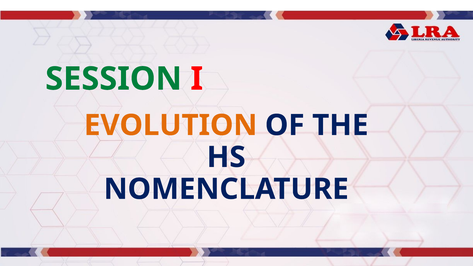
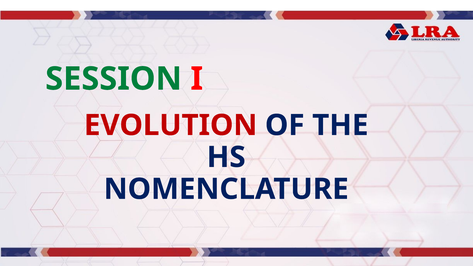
EVOLUTION colour: orange -> red
